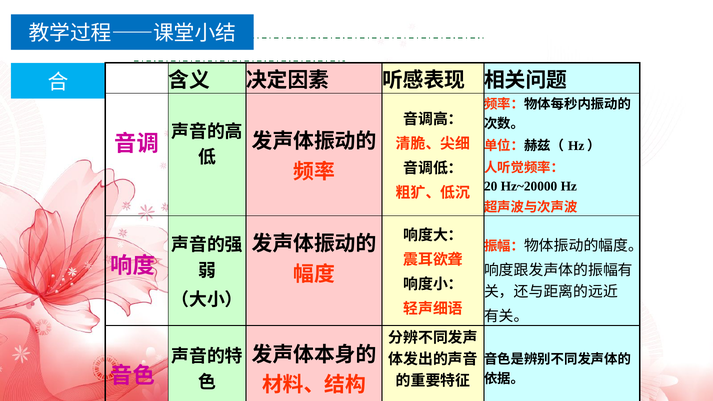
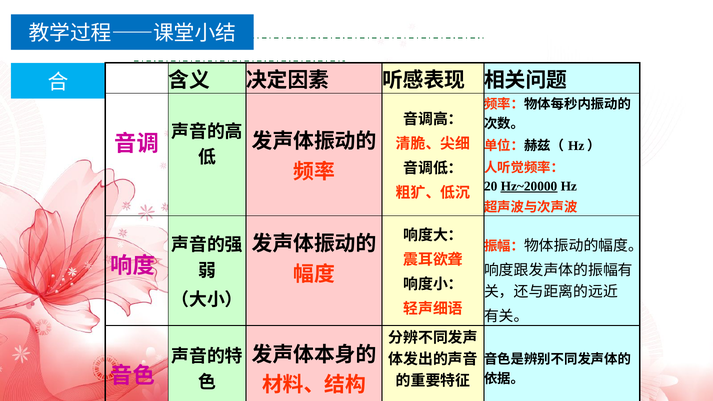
Hz~20000 underline: none -> present
